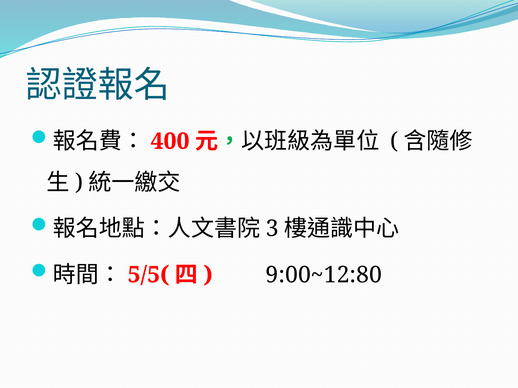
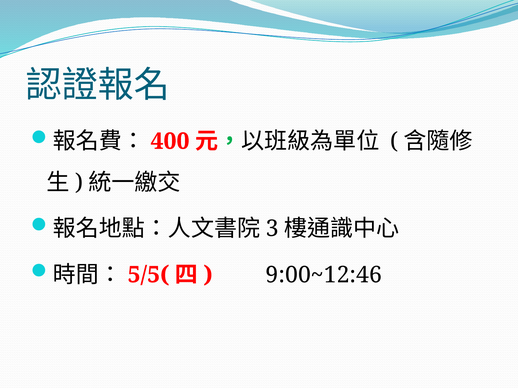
9:00~12:80: 9:00~12:80 -> 9:00~12:46
